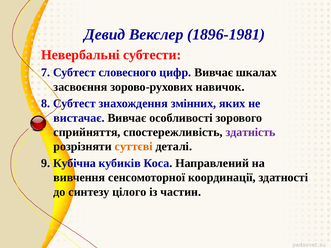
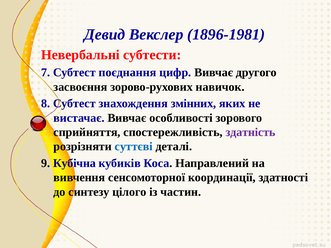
словесного: словесного -> поєднання
шкалах: шкалах -> другого
суттєві colour: orange -> blue
